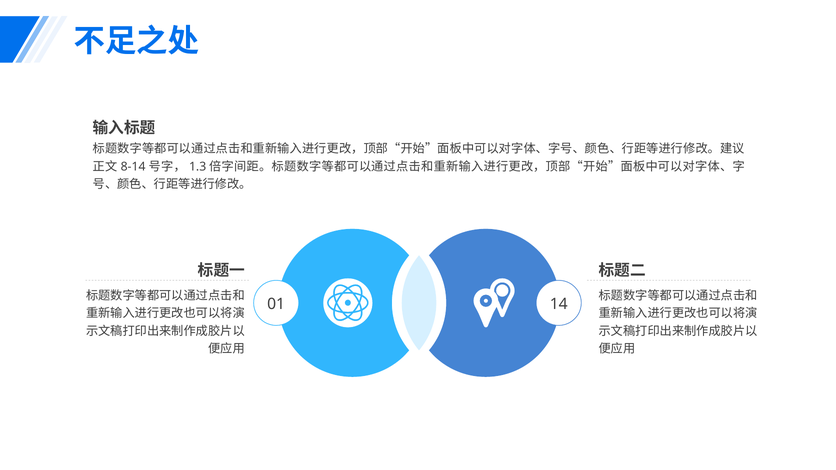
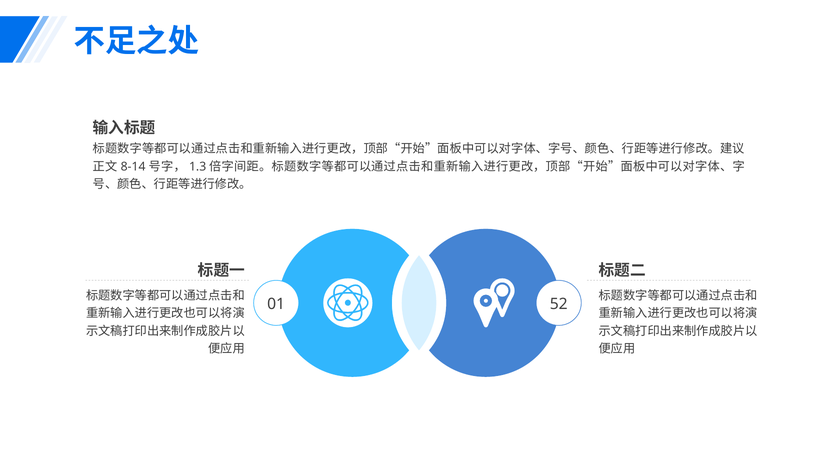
14: 14 -> 52
